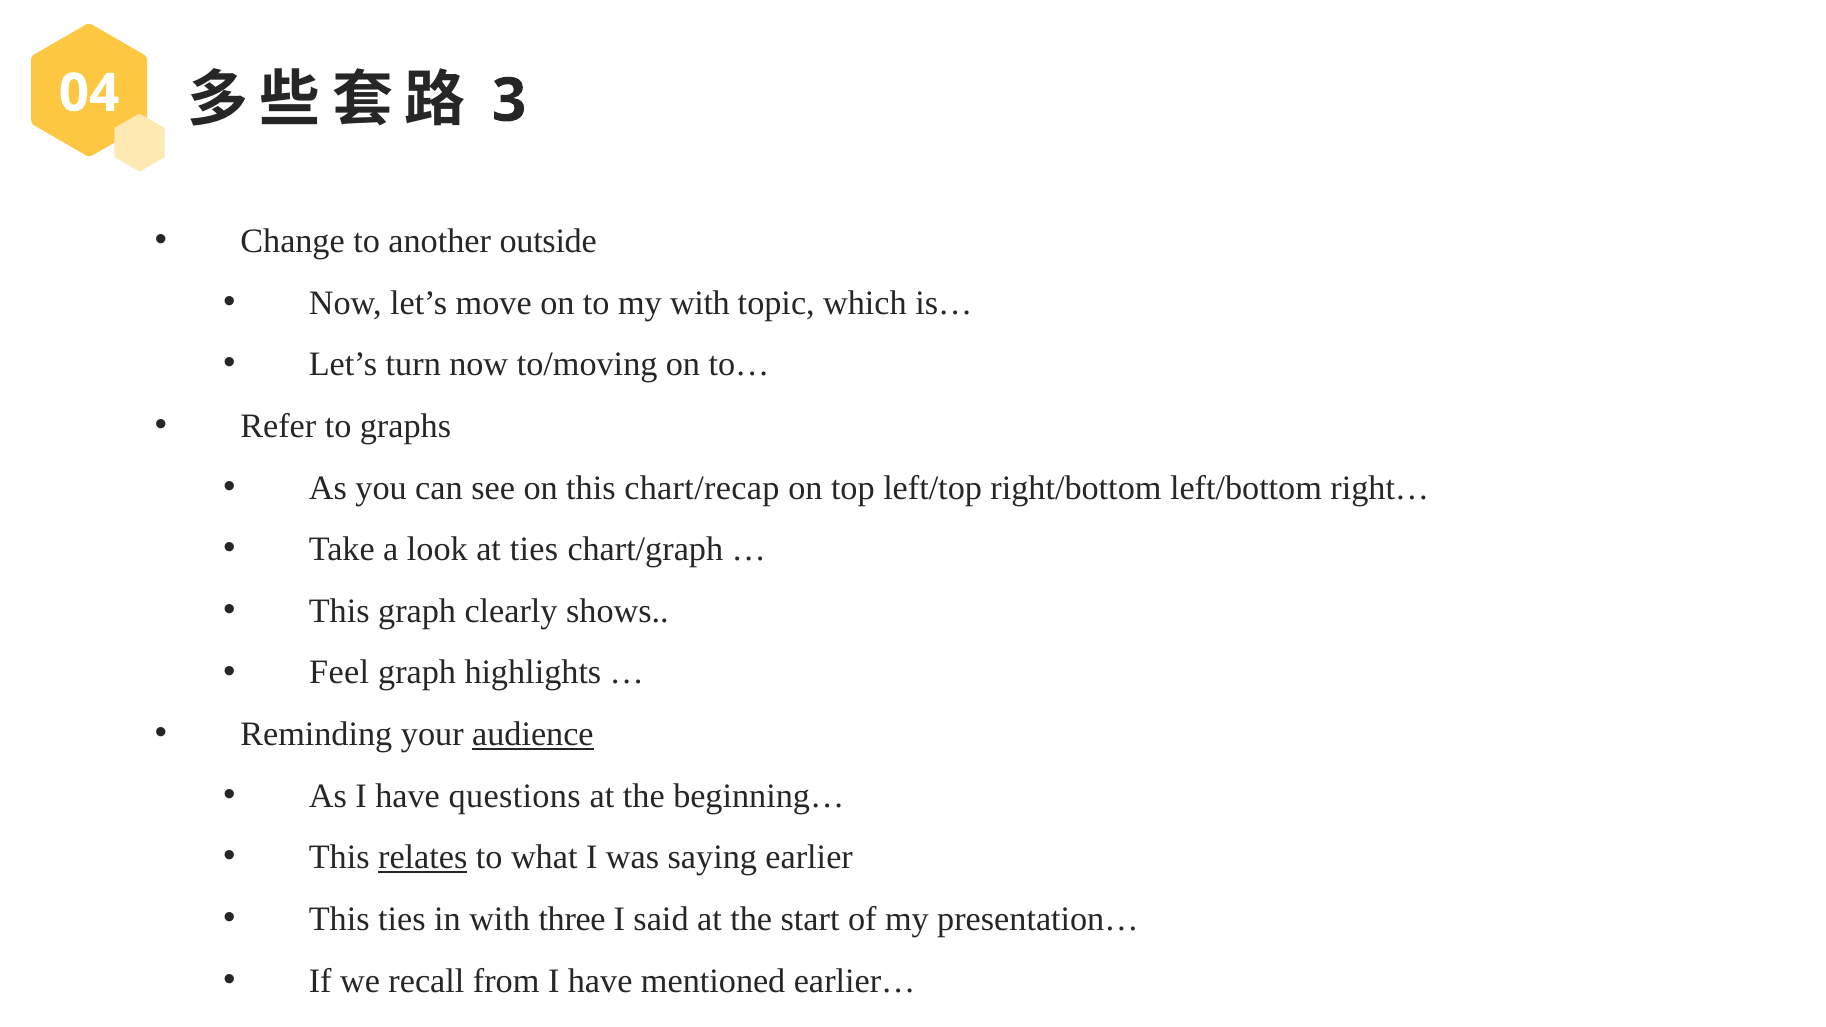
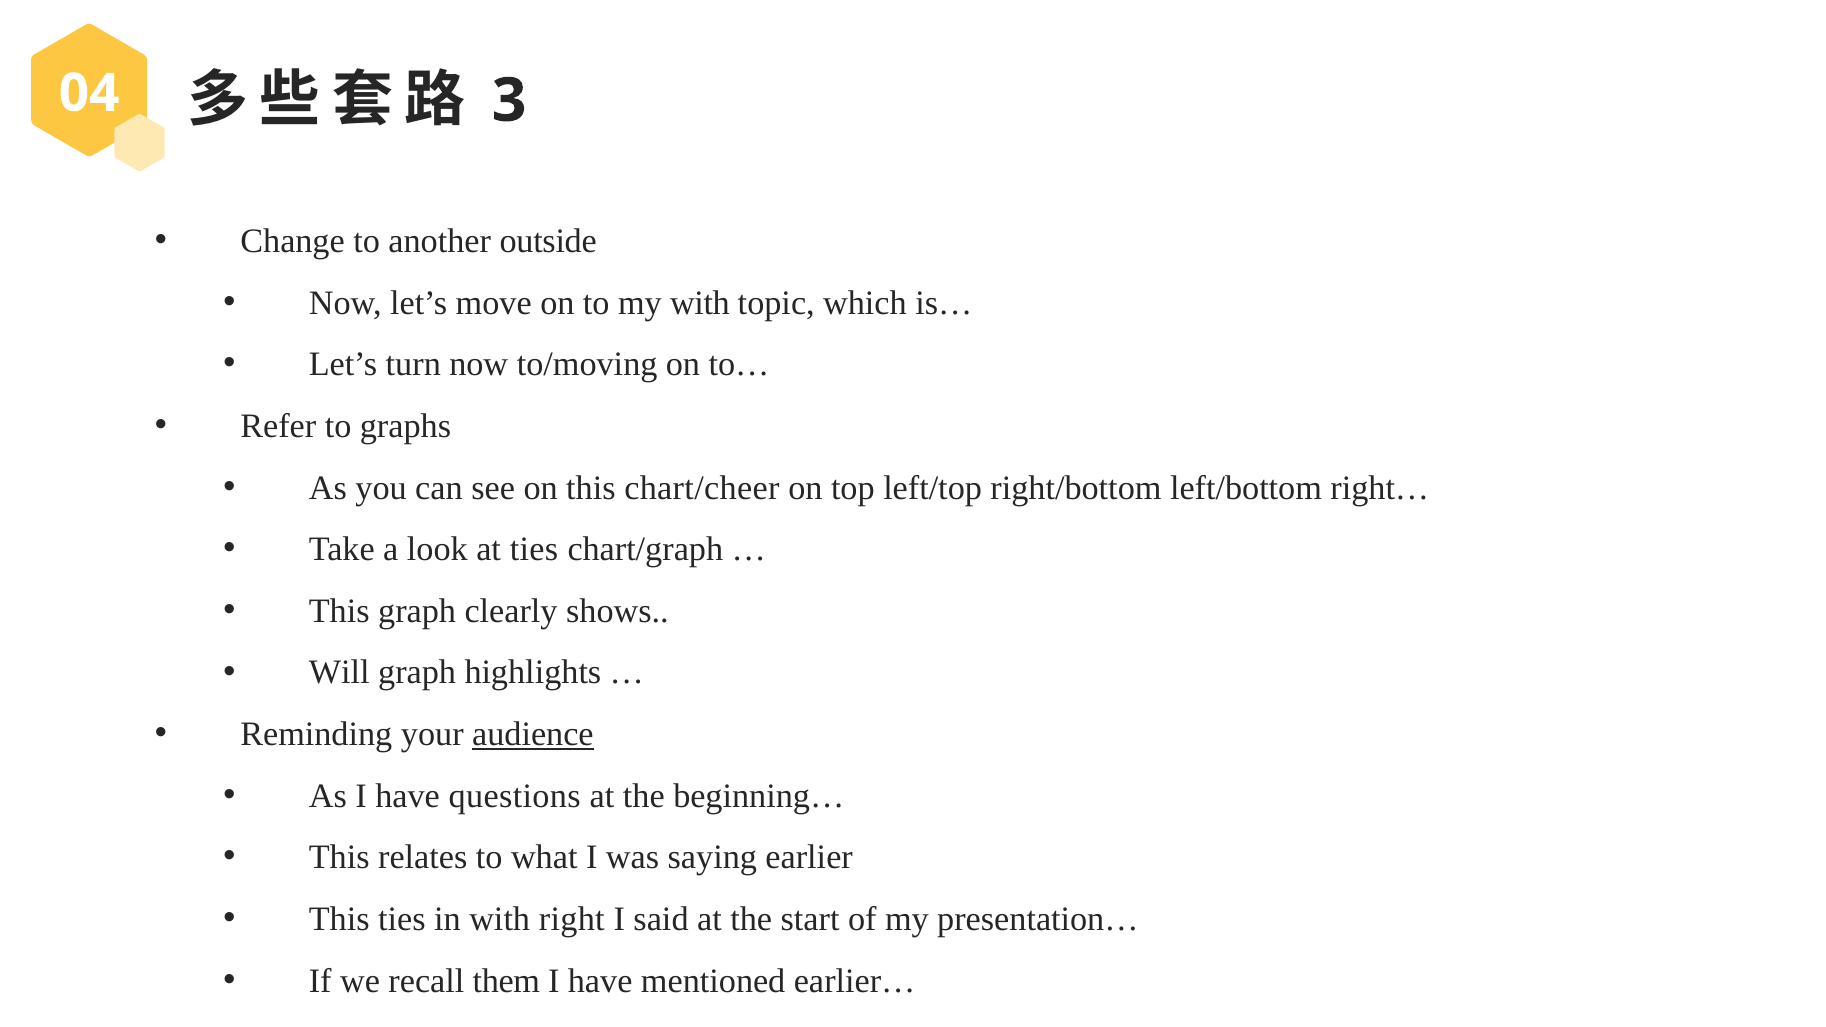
chart/recap: chart/recap -> chart/cheer
Feel: Feel -> Will
relates underline: present -> none
three: three -> right
from: from -> them
